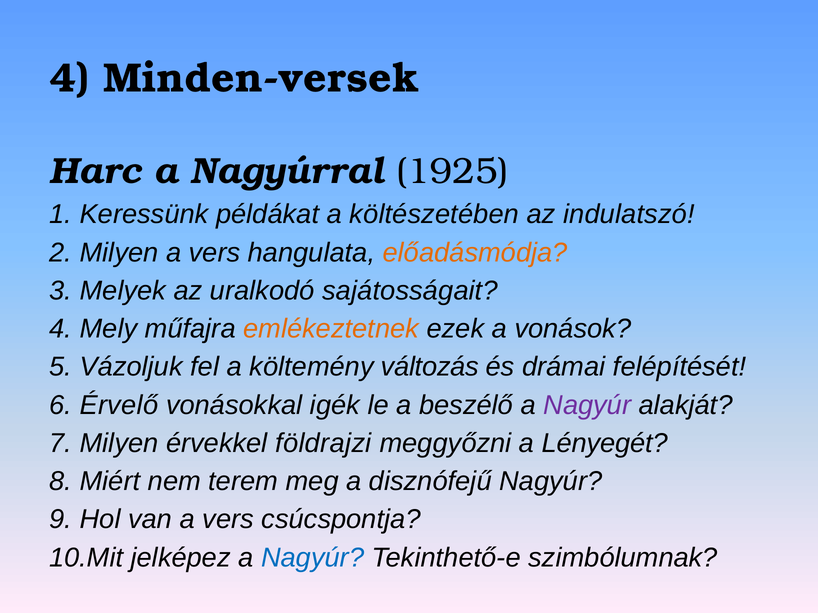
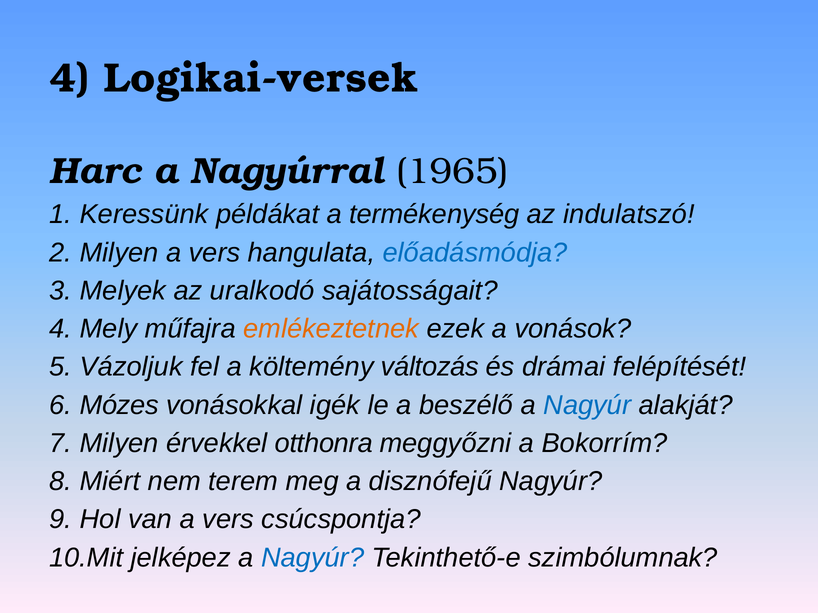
Minden-versek: Minden-versek -> Logikai-versek
1925: 1925 -> 1965
költészetében: költészetében -> termékenység
előadásmódja colour: orange -> blue
Érvelő: Érvelő -> Mózes
Nagyúr at (587, 405) colour: purple -> blue
földrajzi: földrajzi -> otthonra
Lényegét: Lényegét -> Bokorrím
